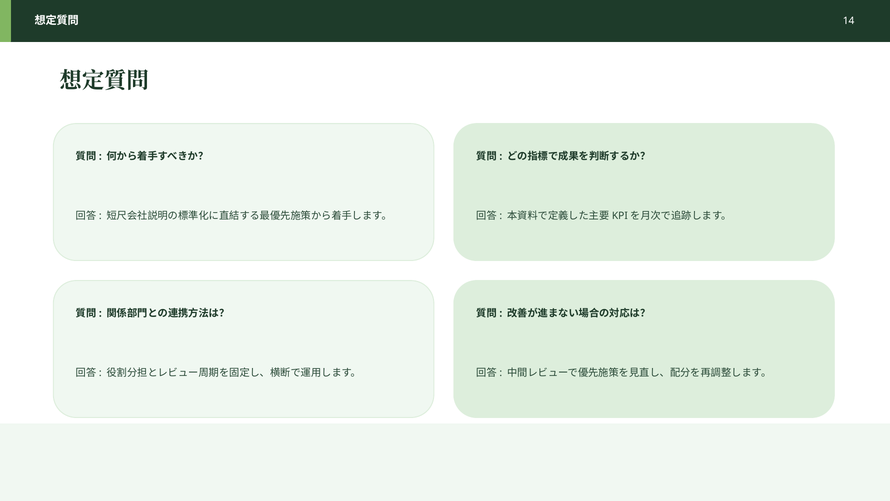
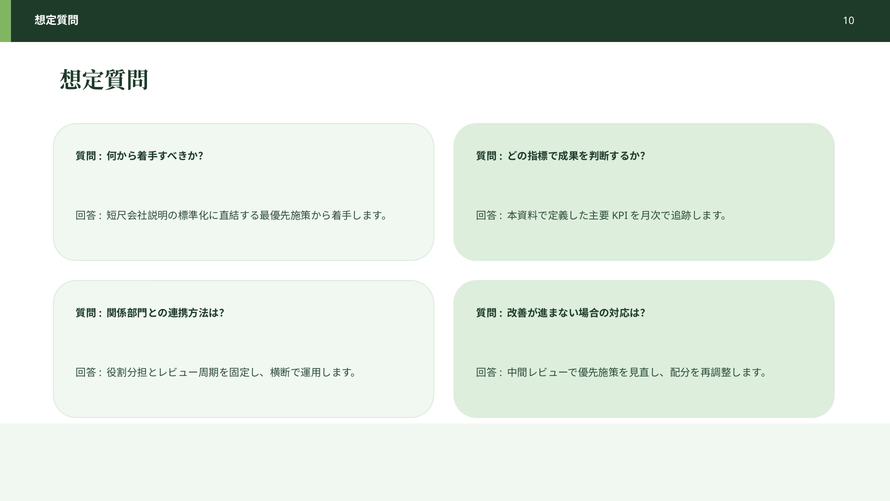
14: 14 -> 10
